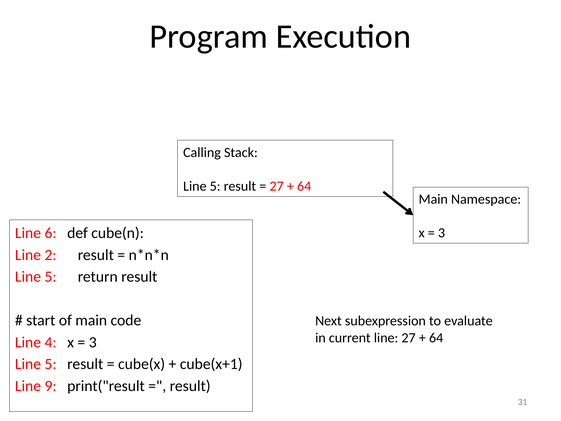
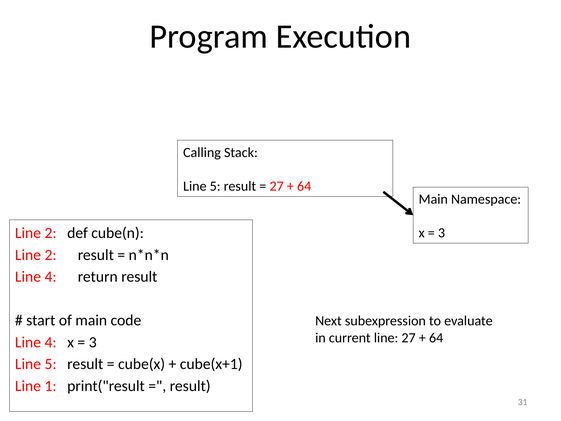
6 at (51, 233): 6 -> 2
5 at (51, 277): 5 -> 4
9: 9 -> 1
